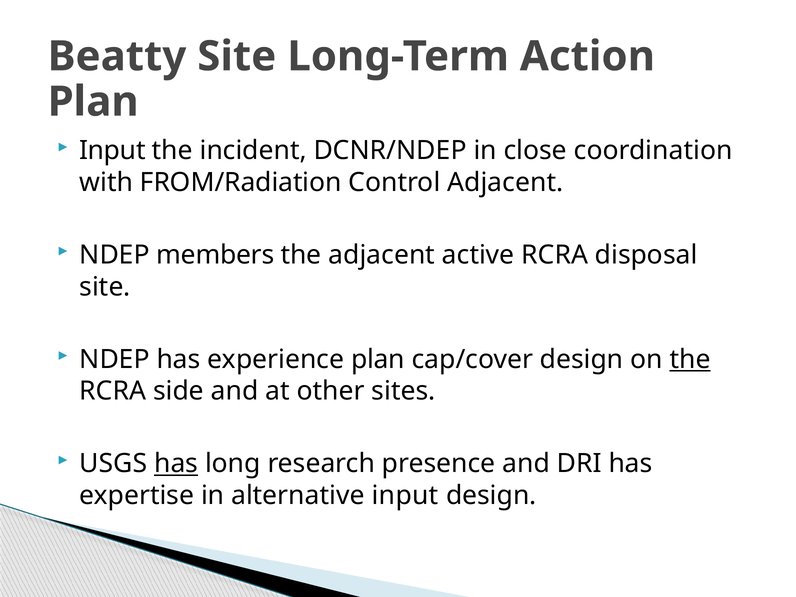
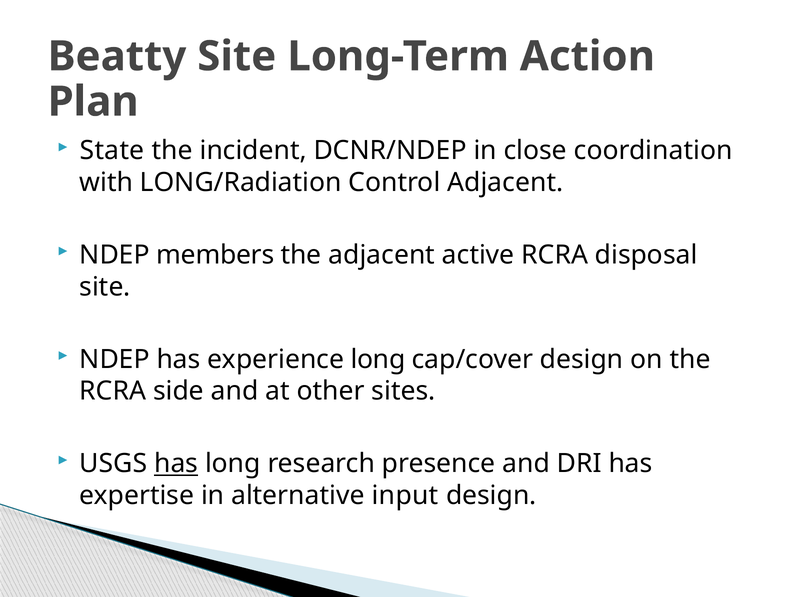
Input at (112, 151): Input -> State
FROM/Radiation: FROM/Radiation -> LONG/Radiation
experience plan: plan -> long
the at (690, 359) underline: present -> none
